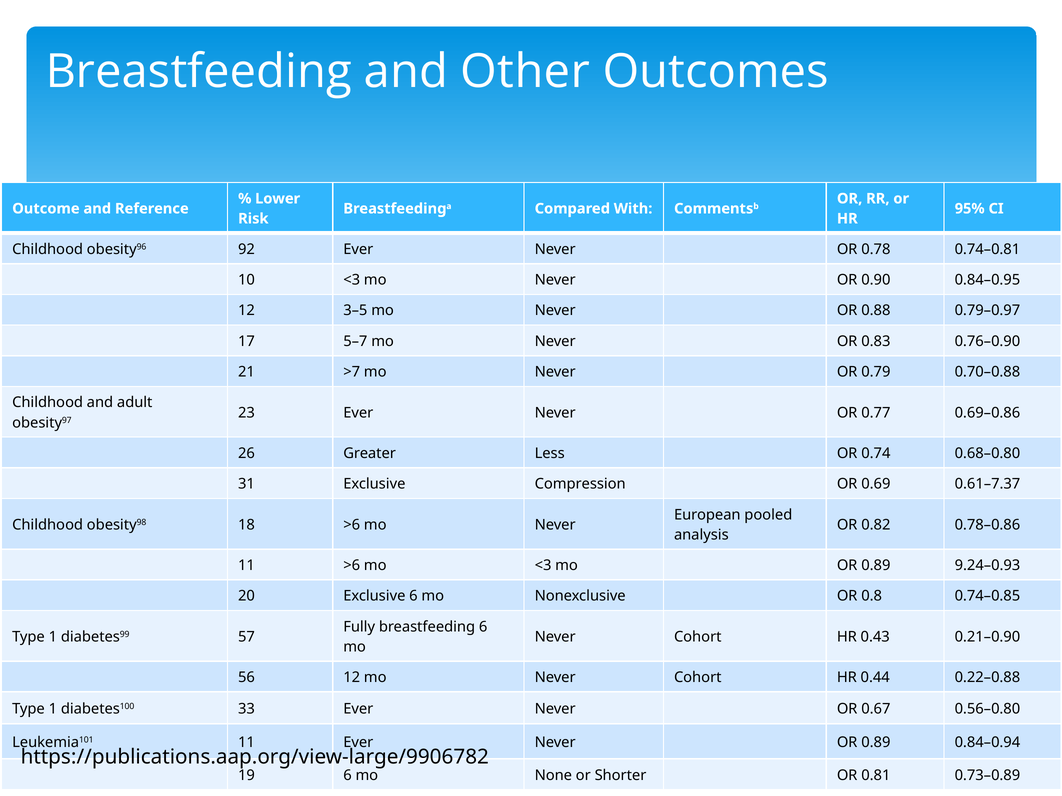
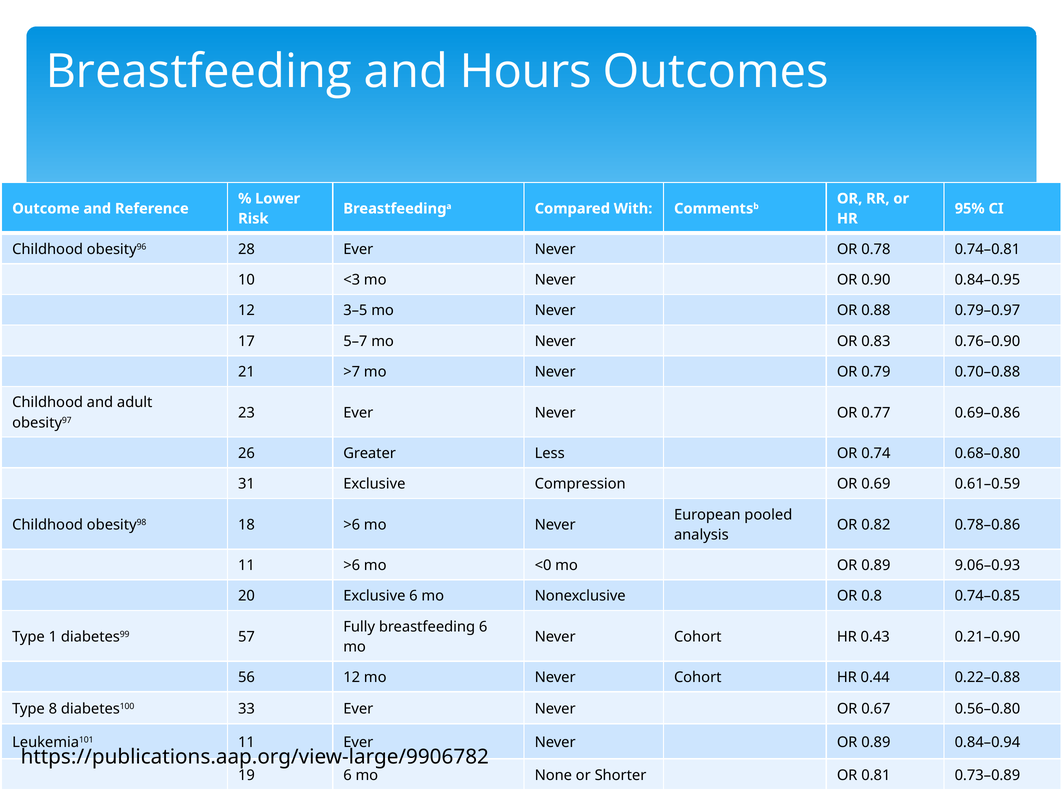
Other: Other -> Hours
92: 92 -> 28
0.61–7.37: 0.61–7.37 -> 0.61–0.59
mo <3: <3 -> <0
9.24–0.93: 9.24–0.93 -> 9.06–0.93
1 at (53, 709): 1 -> 8
